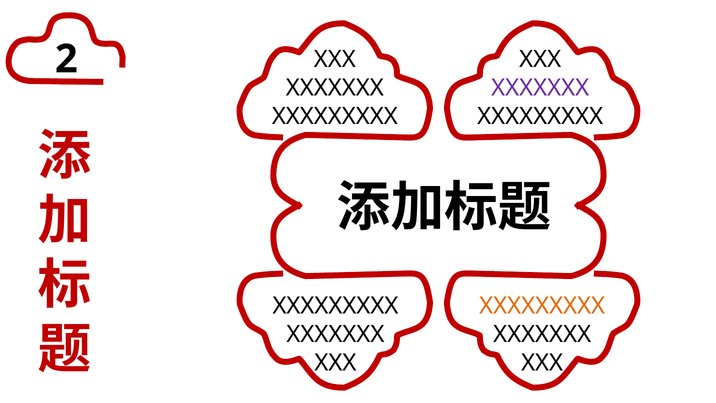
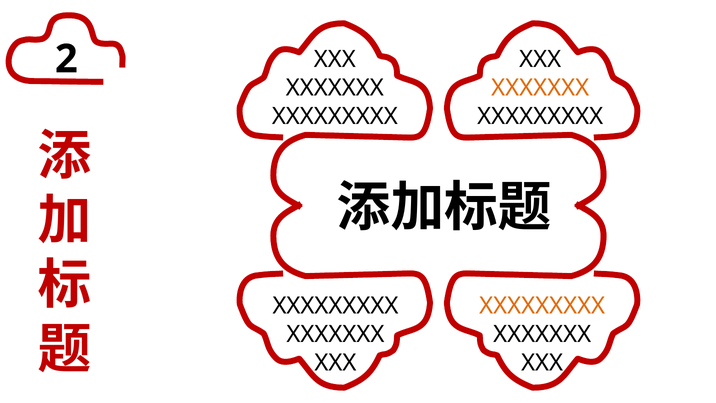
XXXXXXX at (540, 88) colour: purple -> orange
